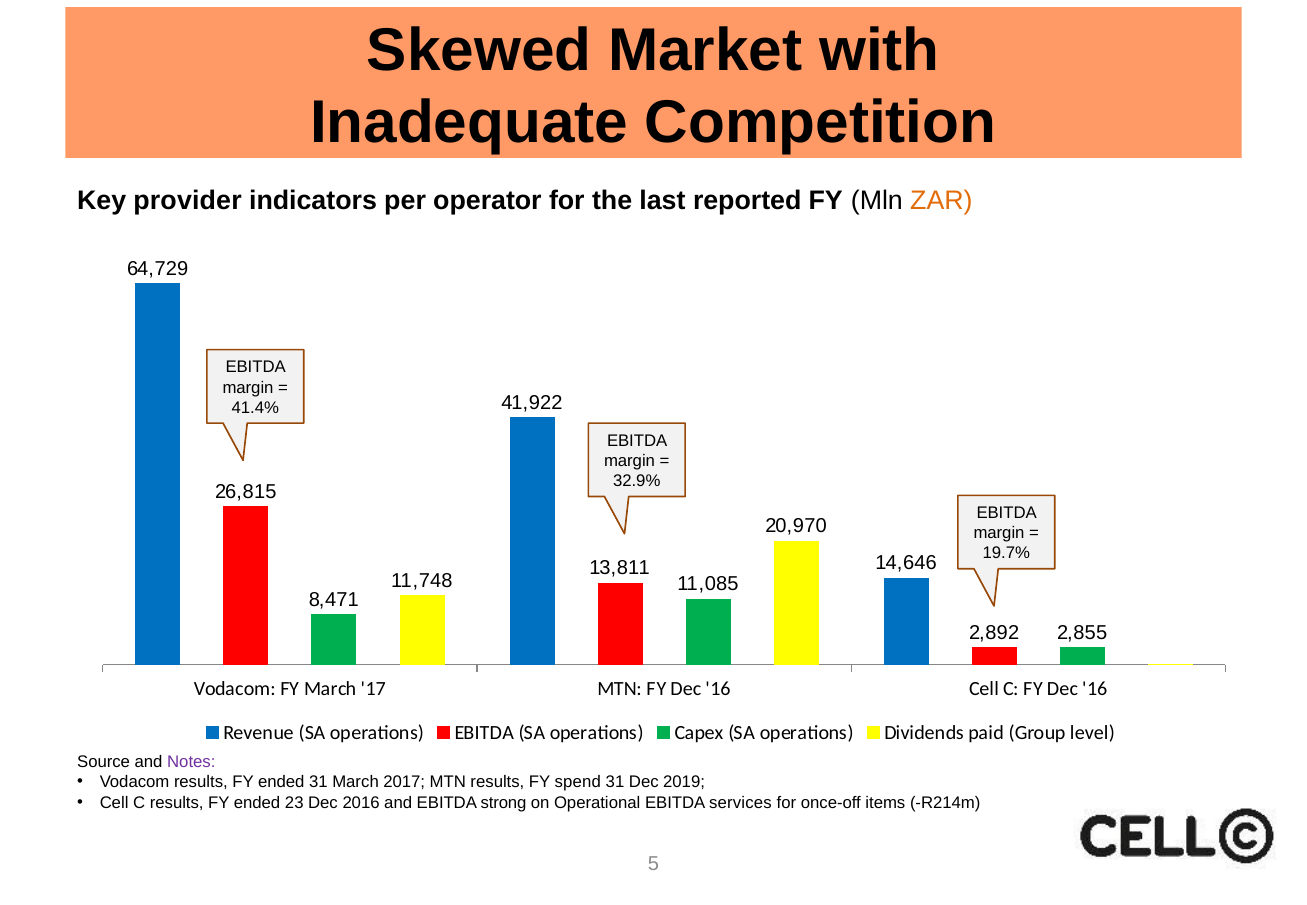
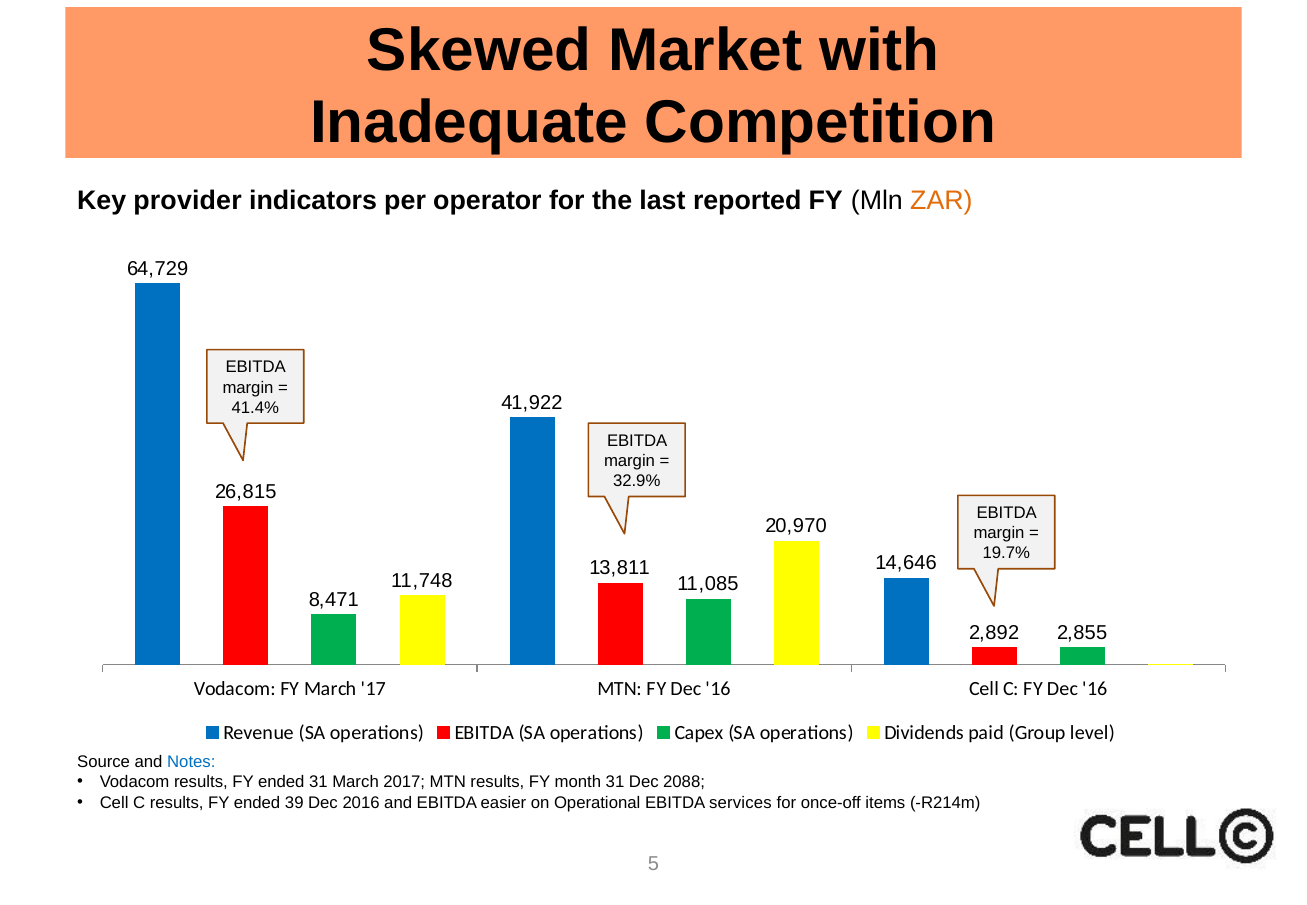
Notes colour: purple -> blue
spend: spend -> month
2019: 2019 -> 2088
23: 23 -> 39
strong: strong -> easier
